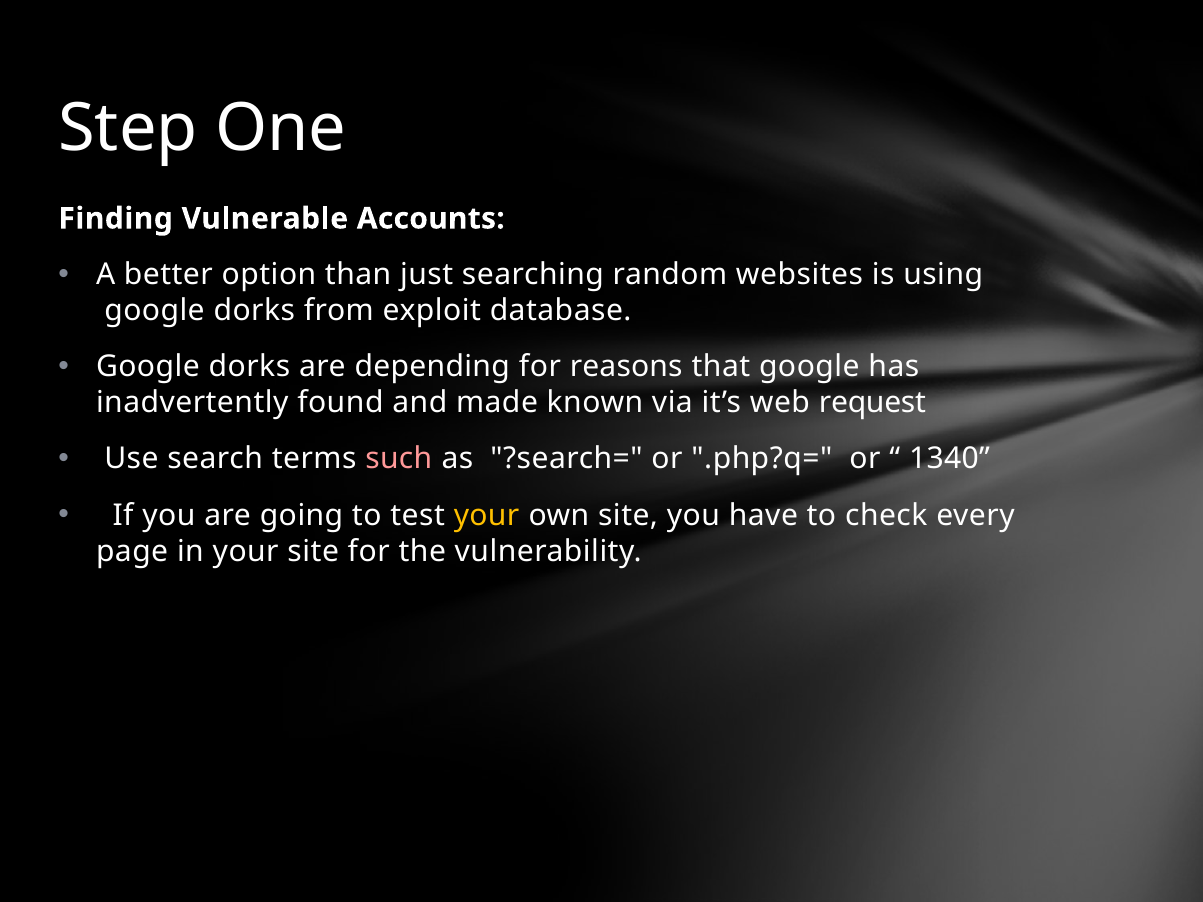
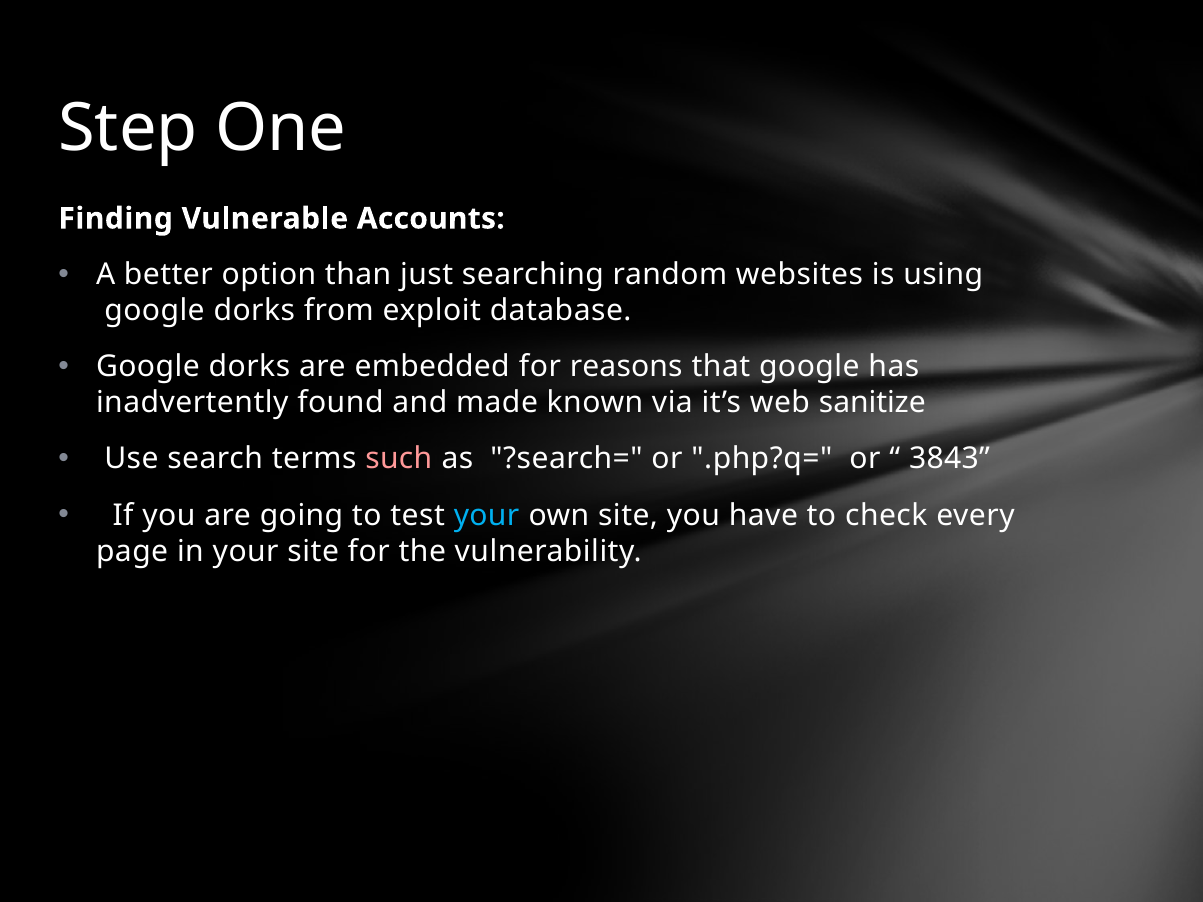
depending: depending -> embedded
request: request -> sanitize
1340: 1340 -> 3843
your at (487, 515) colour: yellow -> light blue
